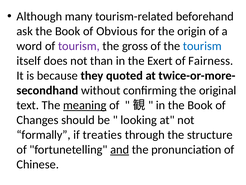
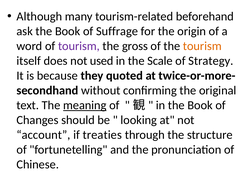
Obvious: Obvious -> Suffrage
tourism at (202, 46) colour: blue -> orange
than: than -> used
Exert: Exert -> Scale
Fairness: Fairness -> Strategy
formally: formally -> account
and underline: present -> none
